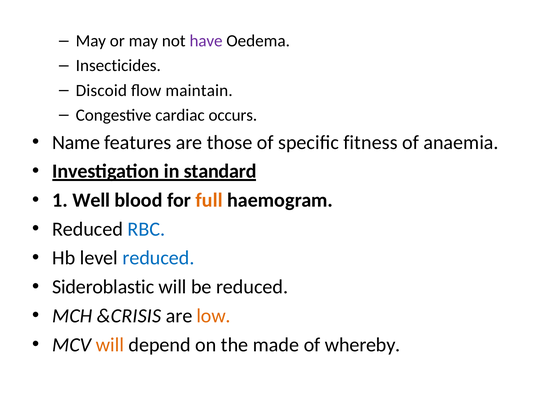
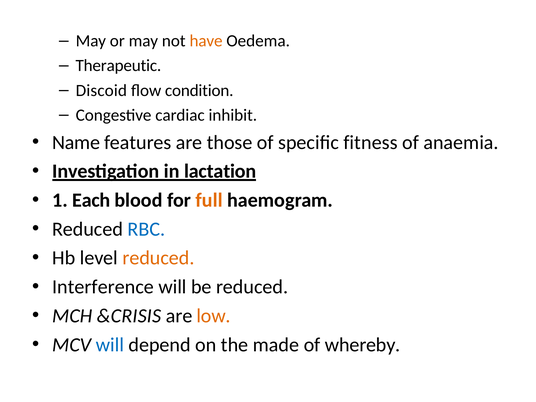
have colour: purple -> orange
Insecticides: Insecticides -> Therapeutic
maintain: maintain -> condition
occurs: occurs -> inhibit
standard: standard -> lactation
Well: Well -> Each
reduced at (158, 258) colour: blue -> orange
Sideroblastic: Sideroblastic -> Interference
will at (110, 345) colour: orange -> blue
